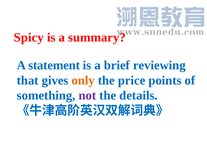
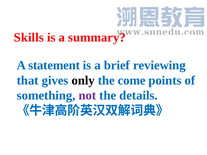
Spicy: Spicy -> Skills
only colour: orange -> black
price: price -> come
